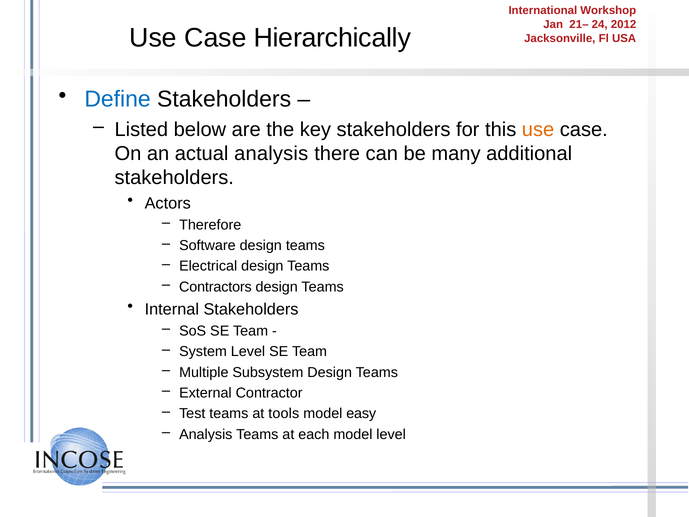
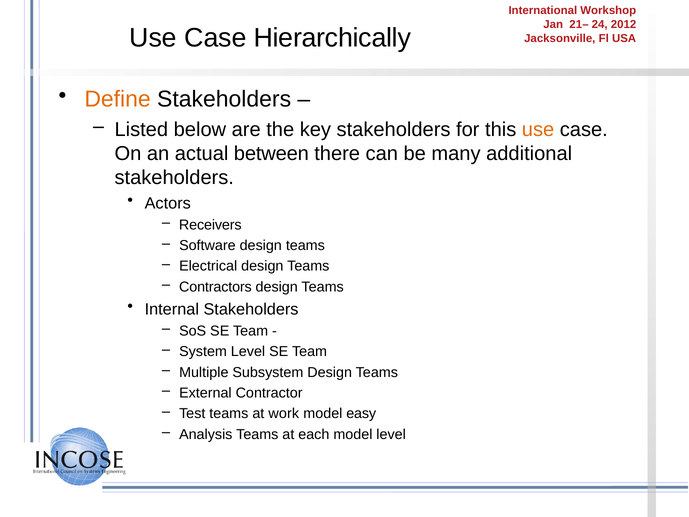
Define colour: blue -> orange
actual analysis: analysis -> between
Therefore: Therefore -> Receivers
tools: tools -> work
